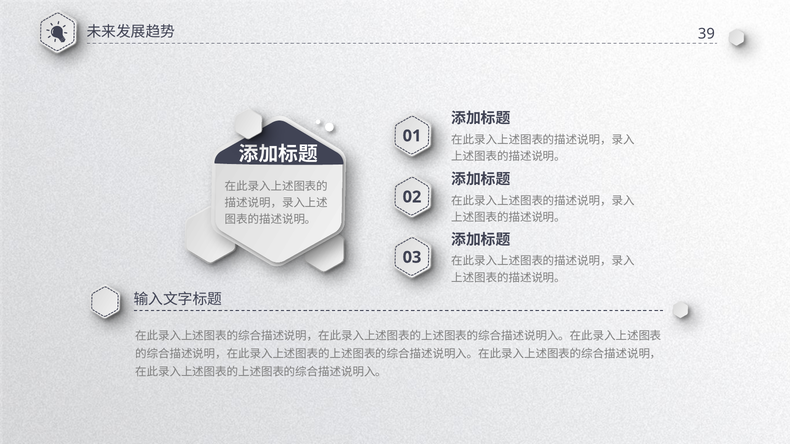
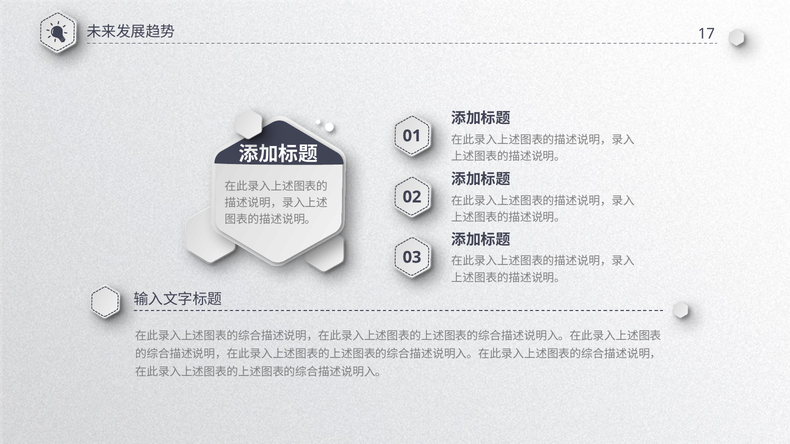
39: 39 -> 17
